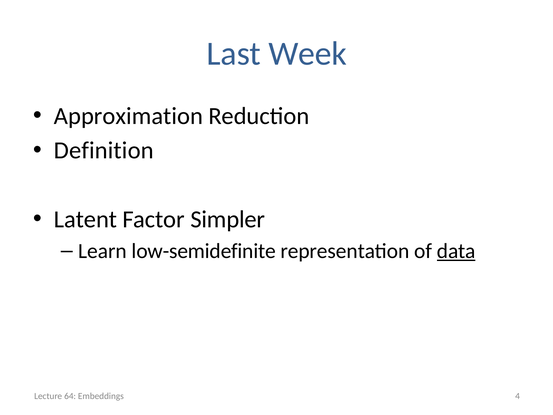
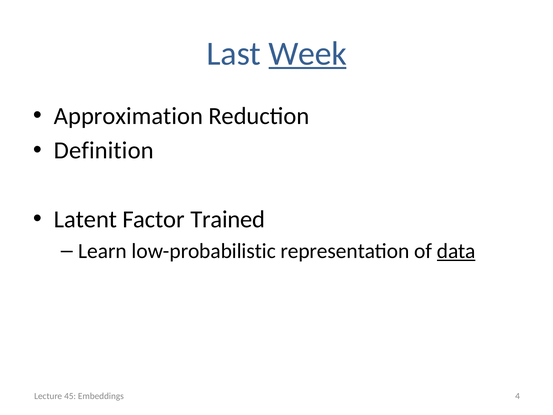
Week underline: none -> present
Simpler: Simpler -> Trained
low-semidefinite: low-semidefinite -> low-probabilistic
64: 64 -> 45
